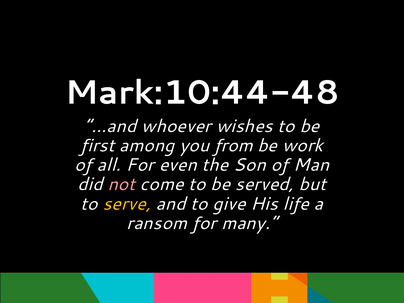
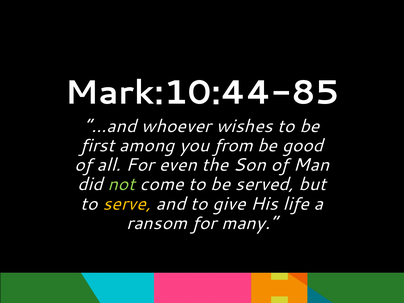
Mark:10:44-48: Mark:10:44-48 -> Mark:10:44-85
work: work -> good
not colour: pink -> light green
